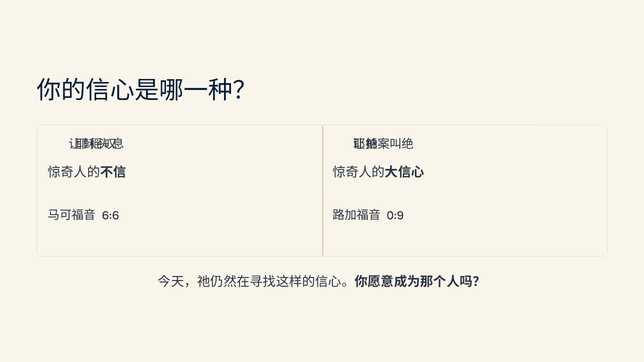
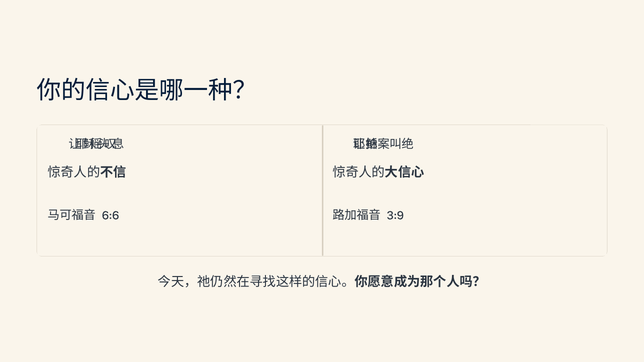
0:9: 0:9 -> 3:9
